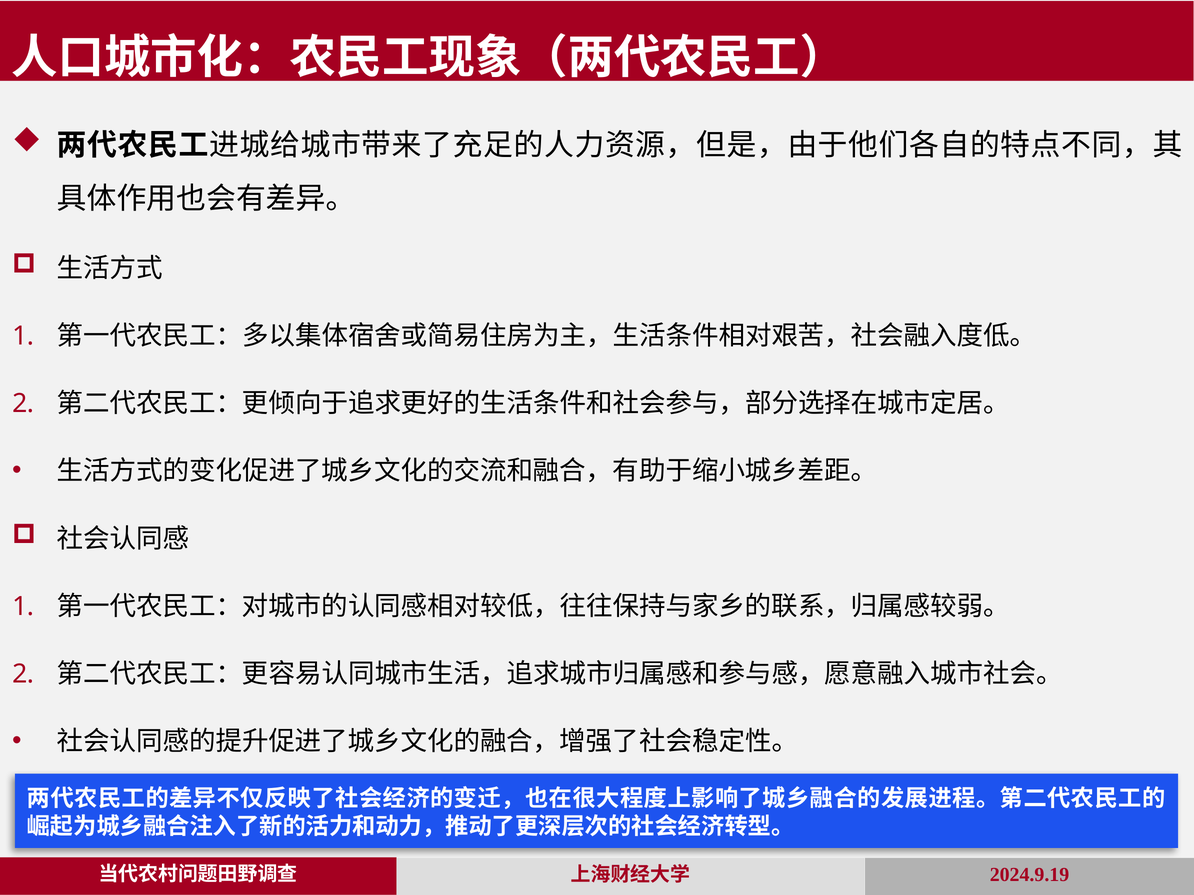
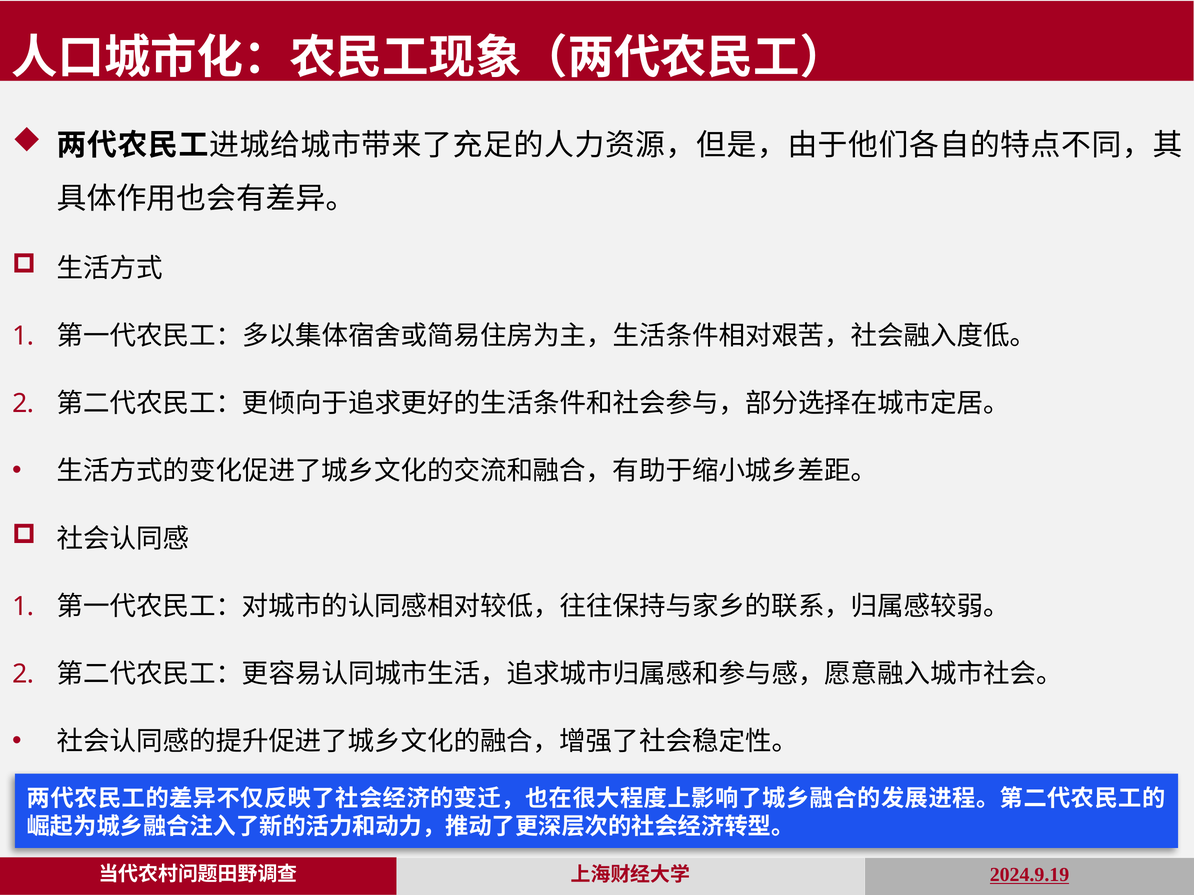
2024.9.19 underline: none -> present
